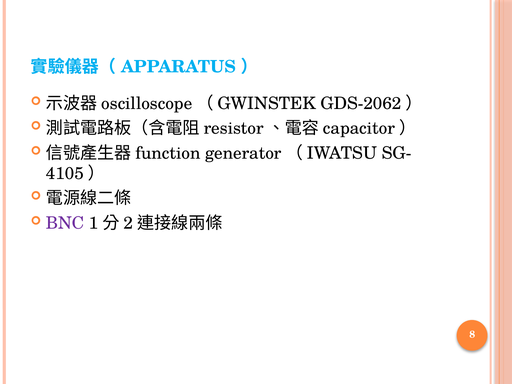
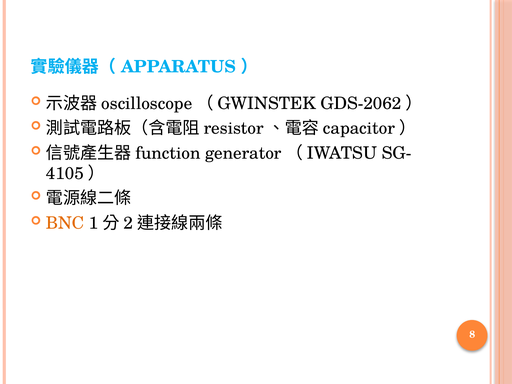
BNC colour: purple -> orange
